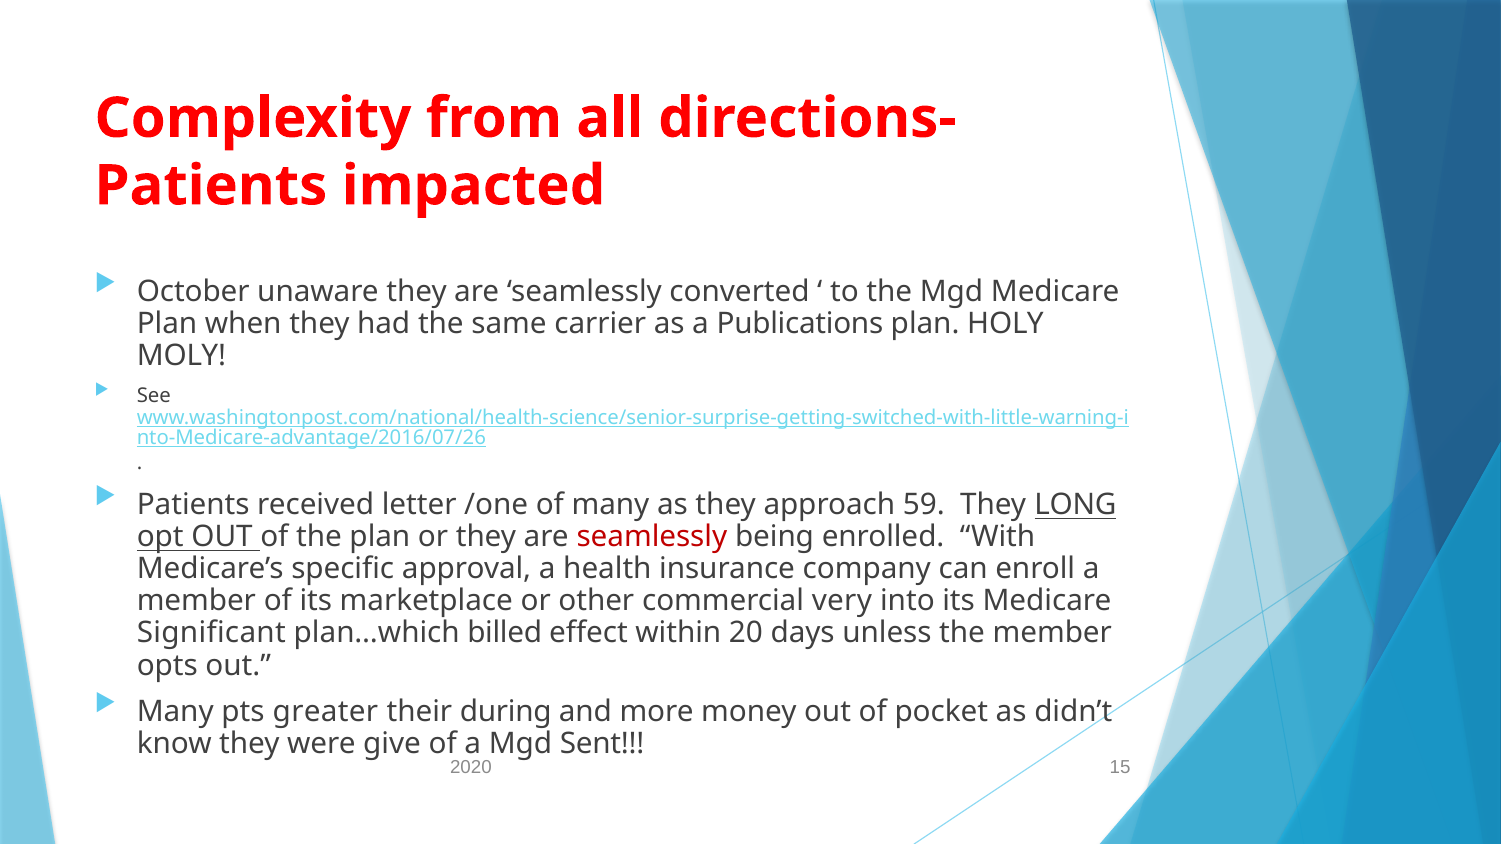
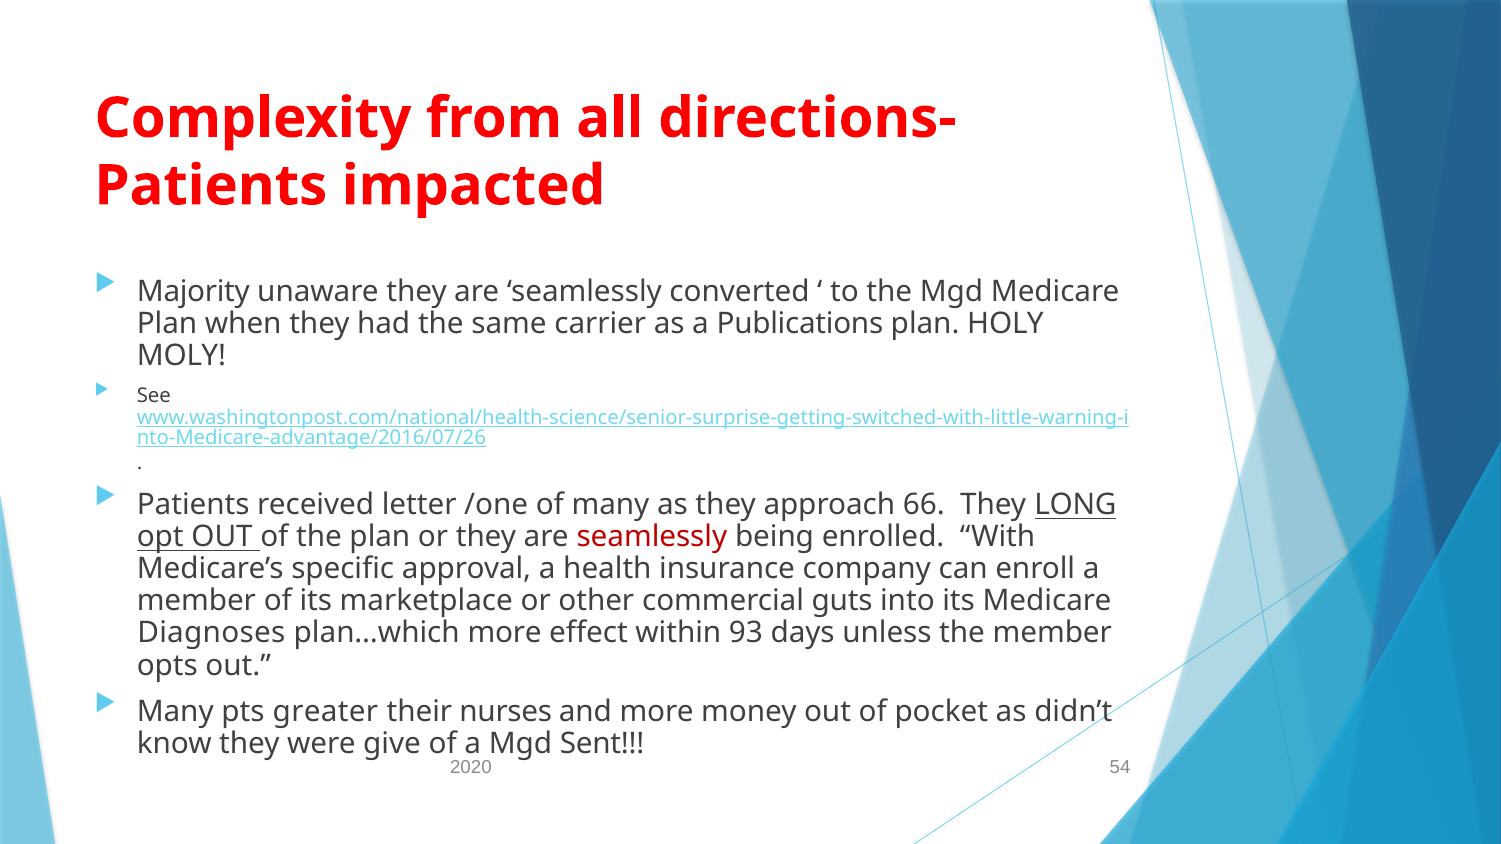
October: October -> Majority
59: 59 -> 66
very: very -> guts
Significant: Significant -> Diagnoses
plan…which billed: billed -> more
20: 20 -> 93
during: during -> nurses
15: 15 -> 54
